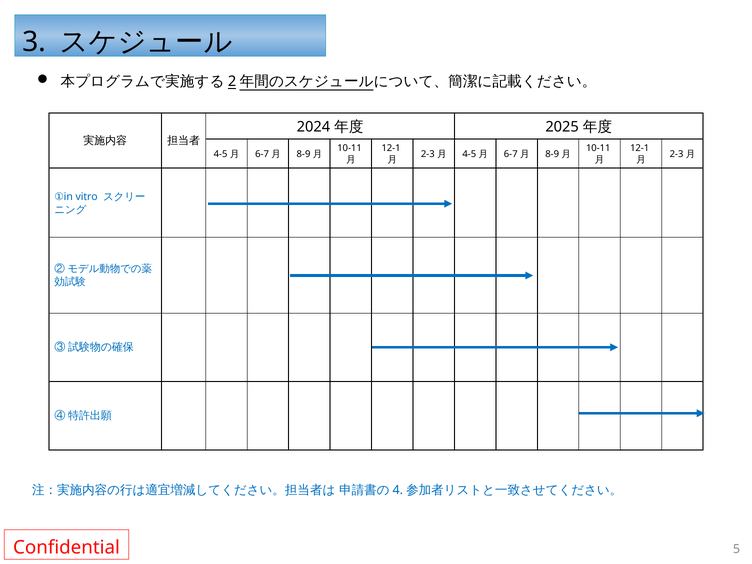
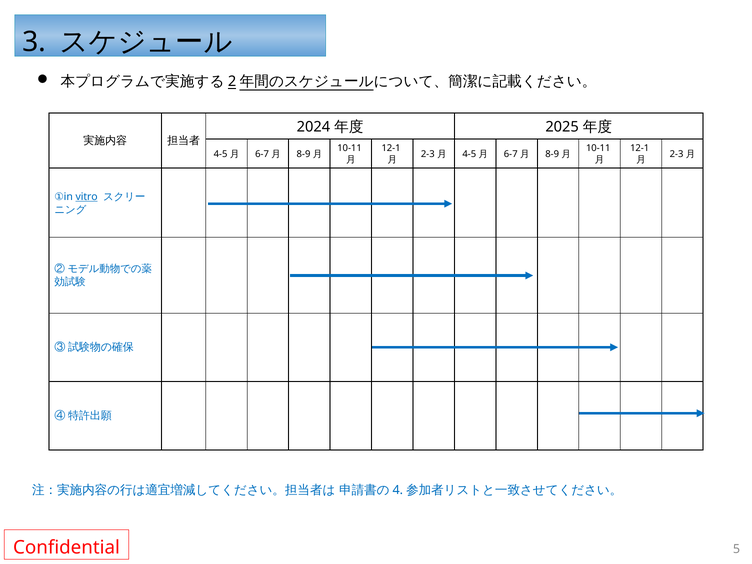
vitro underline: none -> present
